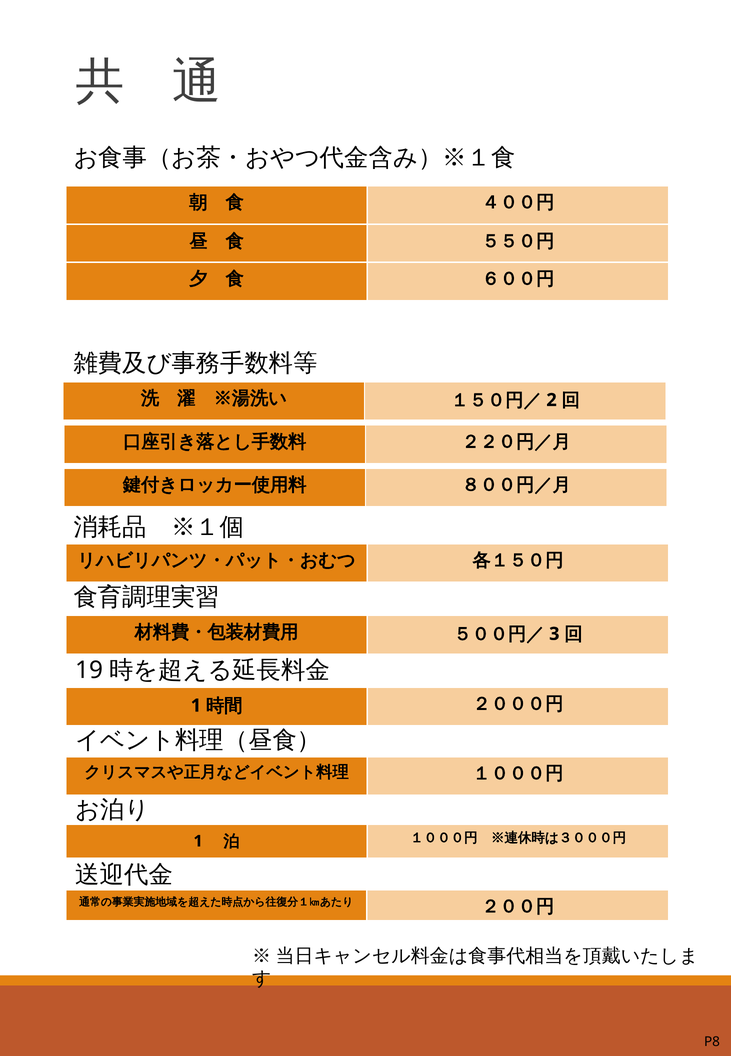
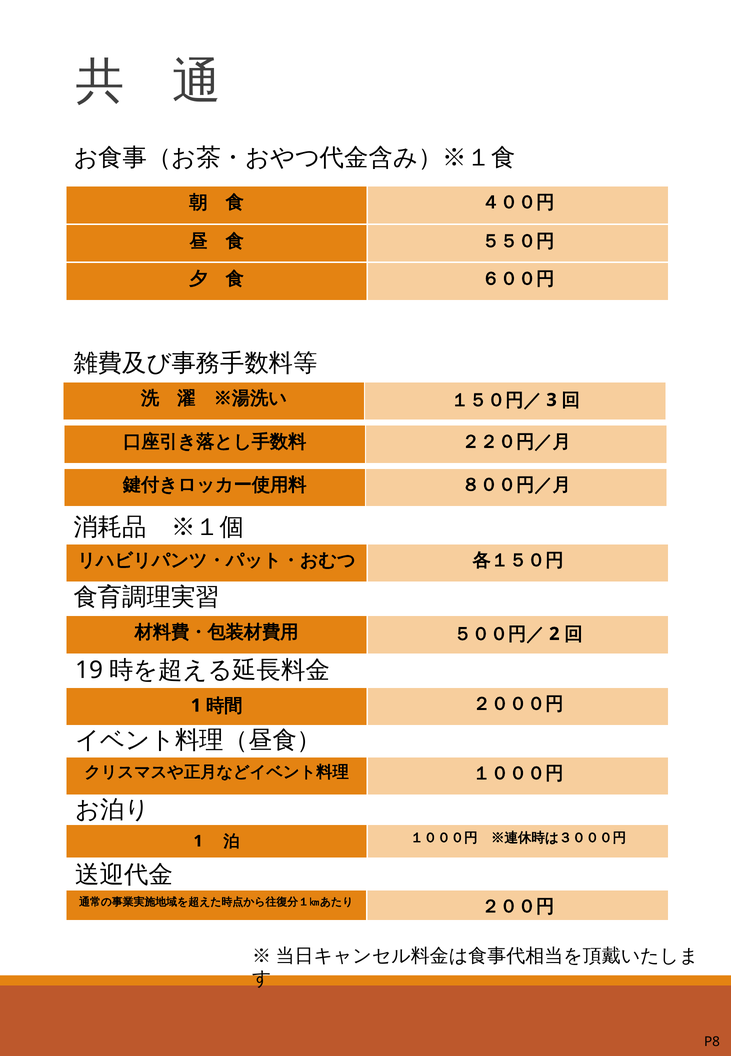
2: 2 -> 3
3: 3 -> 2
